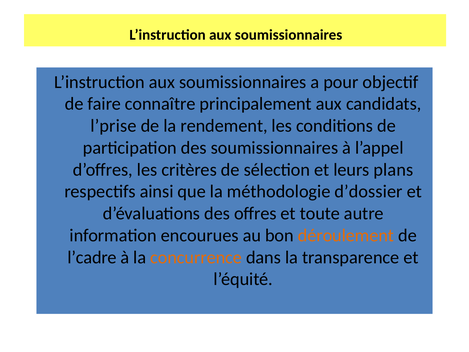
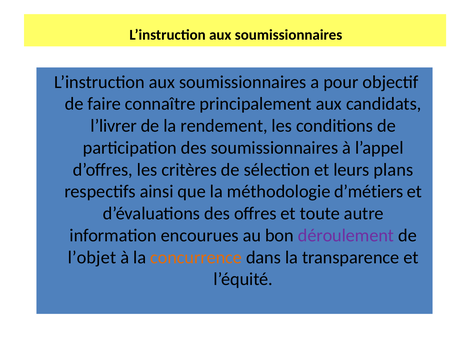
l’prise: l’prise -> l’livrer
d’dossier: d’dossier -> d’métiers
déroulement colour: orange -> purple
l’cadre: l’cadre -> l’objet
